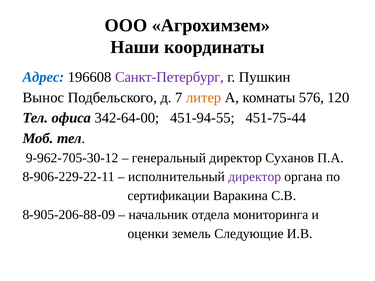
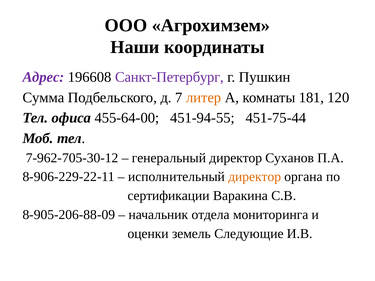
Адрес colour: blue -> purple
Вынос: Вынос -> Сумма
576: 576 -> 181
342-64-00: 342-64-00 -> 455-64-00
9-962-705-30-12: 9-962-705-30-12 -> 7-962-705-30-12
директор at (255, 177) colour: purple -> orange
